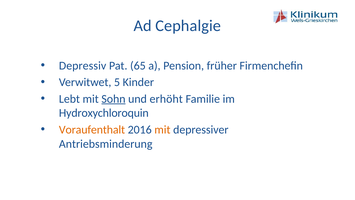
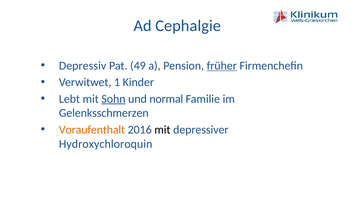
65: 65 -> 49
früher underline: none -> present
5: 5 -> 1
erhöht: erhöht -> normal
Hydroxychloroquin: Hydroxychloroquin -> Gelenksschmerzen
mit at (162, 129) colour: orange -> black
Antriebsminderung: Antriebsminderung -> Hydroxychloroquin
